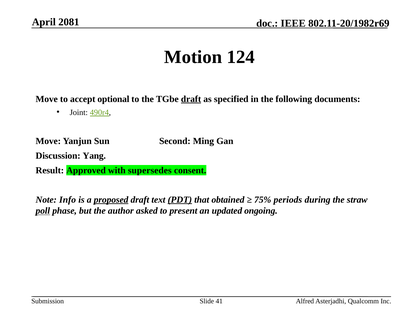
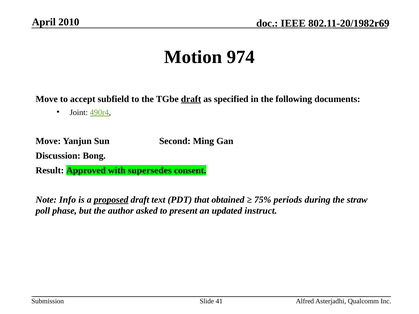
2081: 2081 -> 2010
124: 124 -> 974
optional: optional -> subfield
Yang: Yang -> Bong
PDT underline: present -> none
poll underline: present -> none
ongoing: ongoing -> instruct
